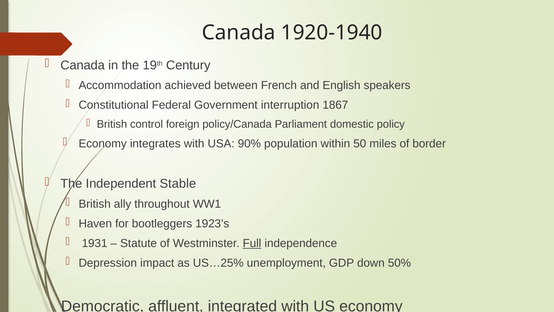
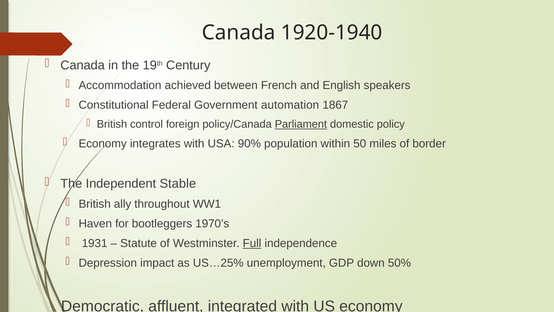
interruption: interruption -> automation
Parliament underline: none -> present
1923’s: 1923’s -> 1970’s
